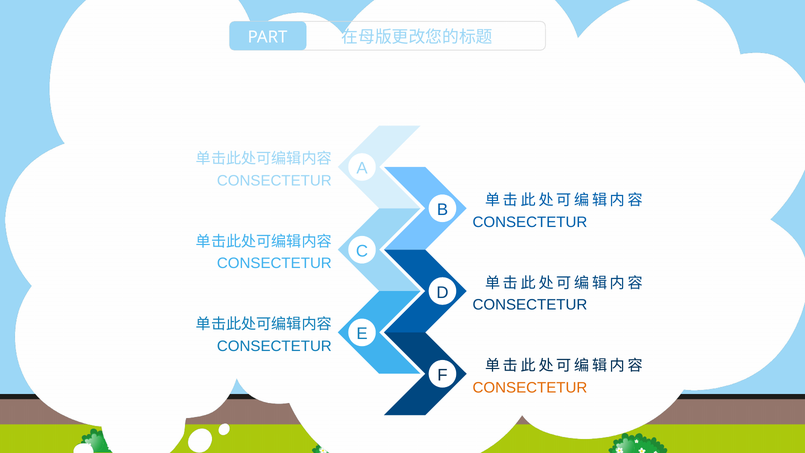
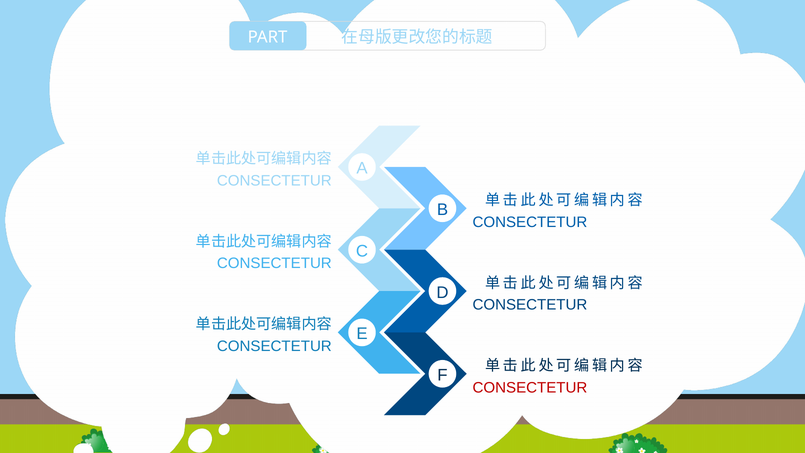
CONSECTETUR at (530, 387) colour: orange -> red
